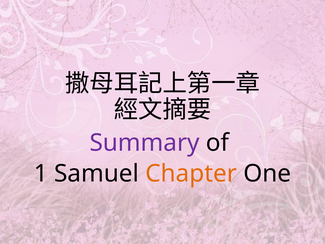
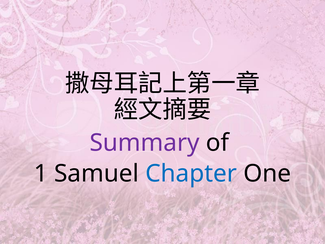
Chapter colour: orange -> blue
